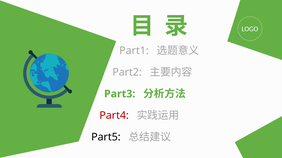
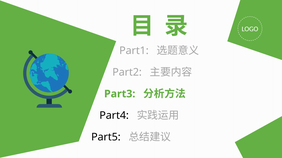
Part4 colour: red -> black
